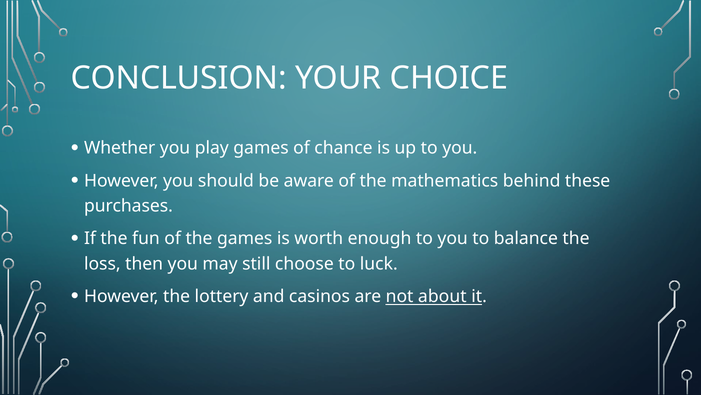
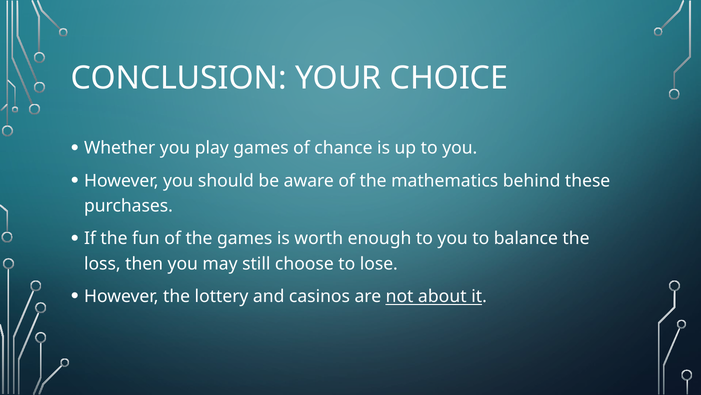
luck: luck -> lose
